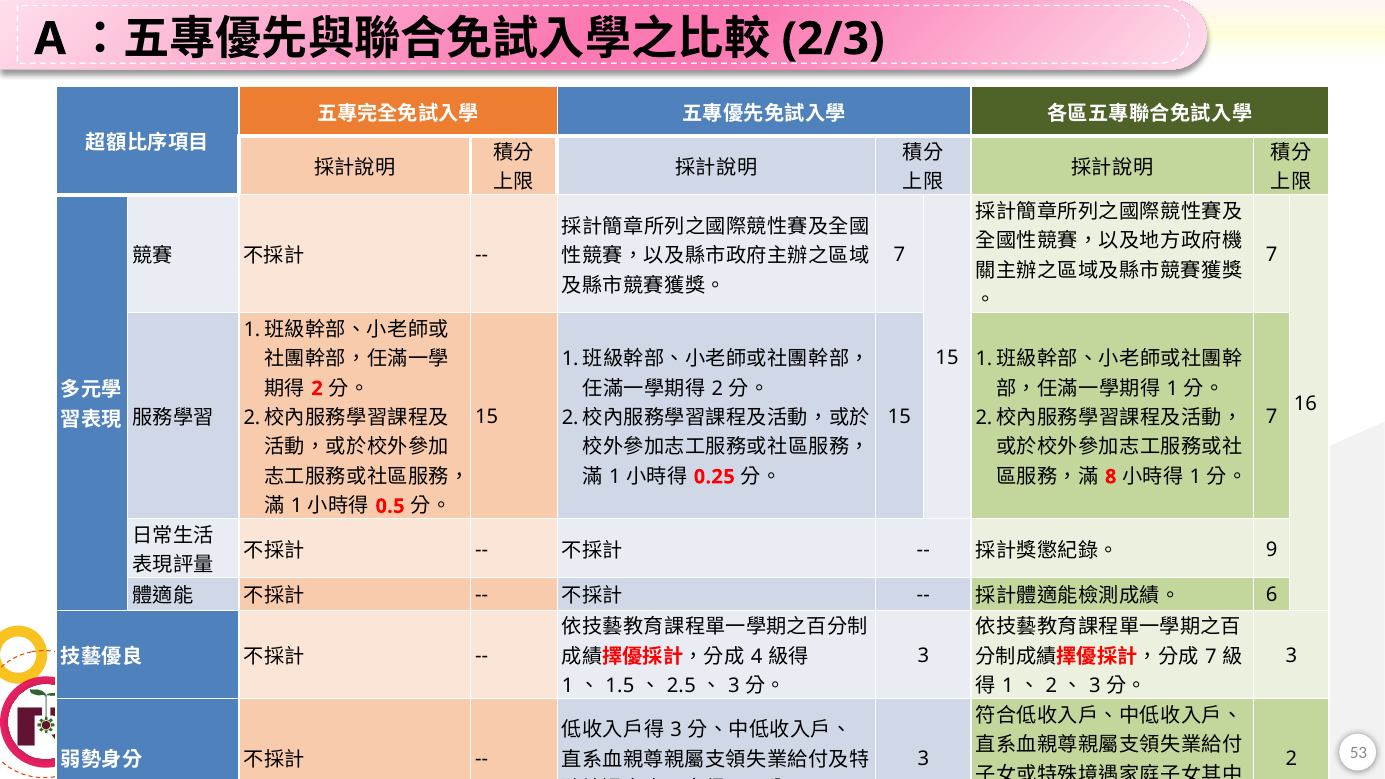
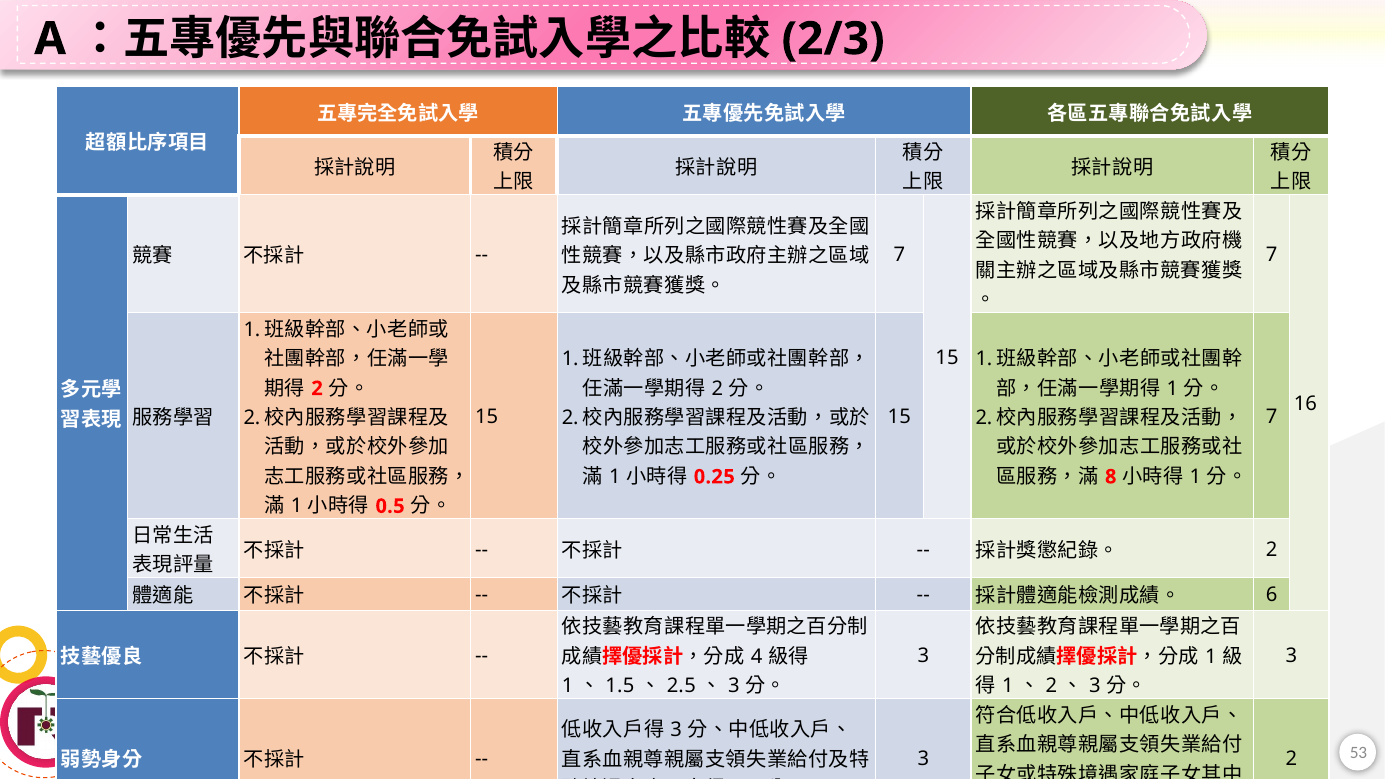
9 at (1272, 550): 9 -> 2
7 at (1211, 657): 7 -> 1
